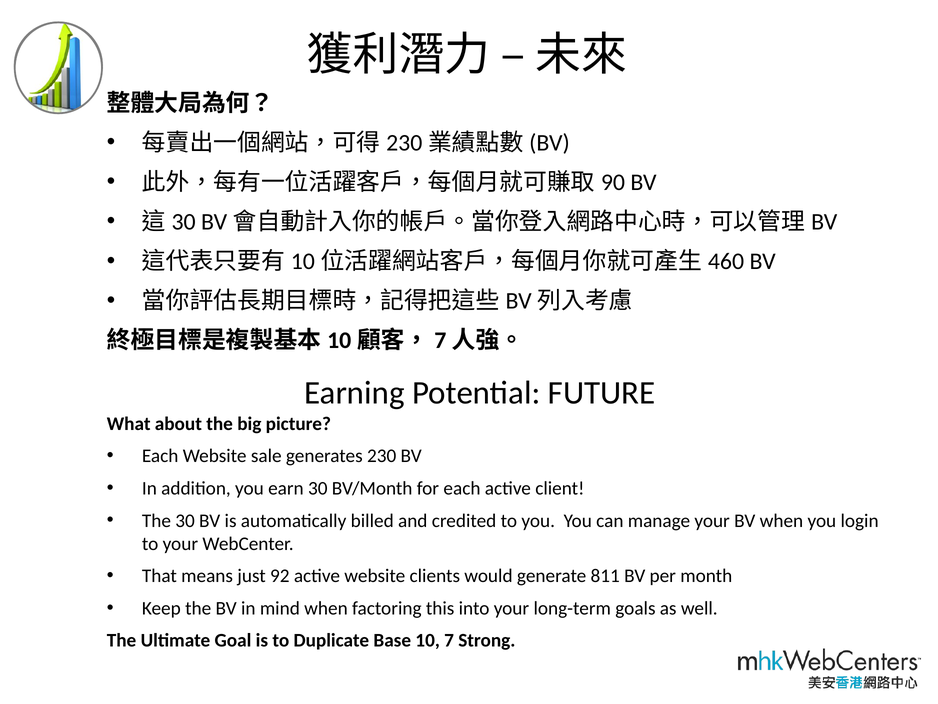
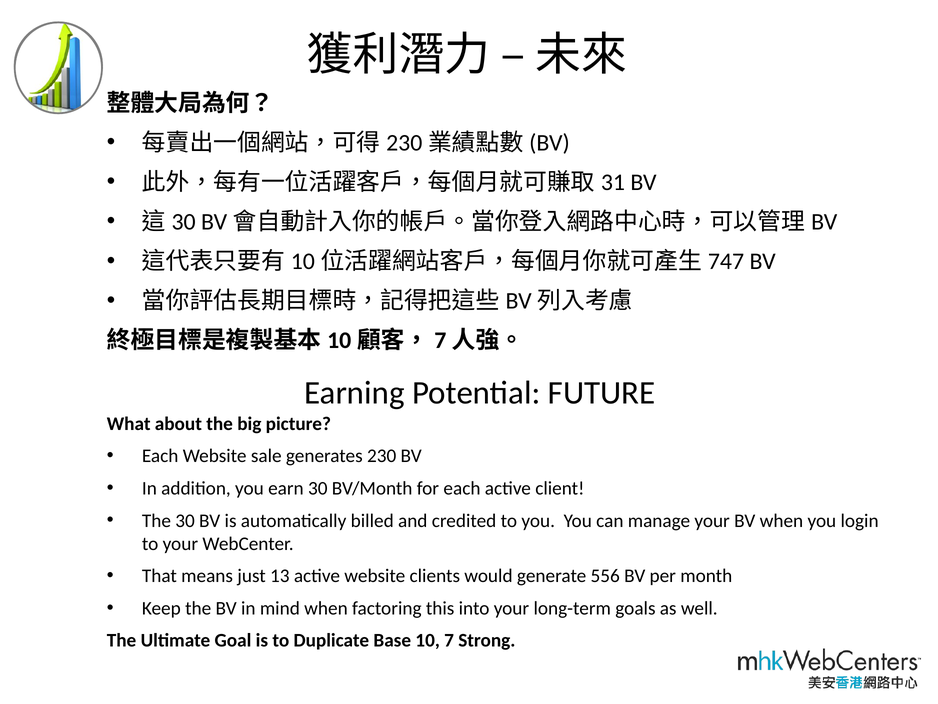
90: 90 -> 31
460: 460 -> 747
92: 92 -> 13
811: 811 -> 556
